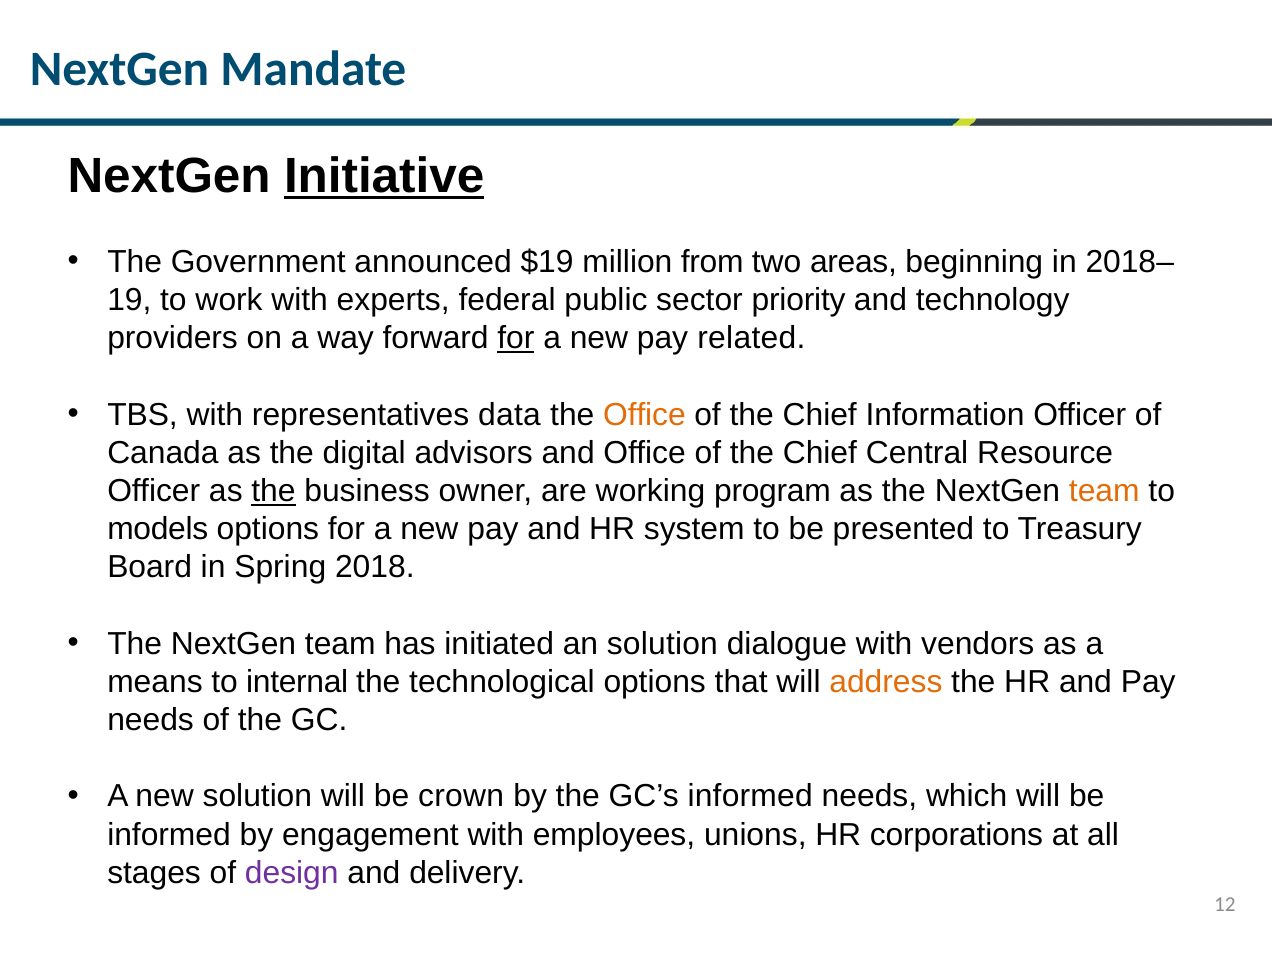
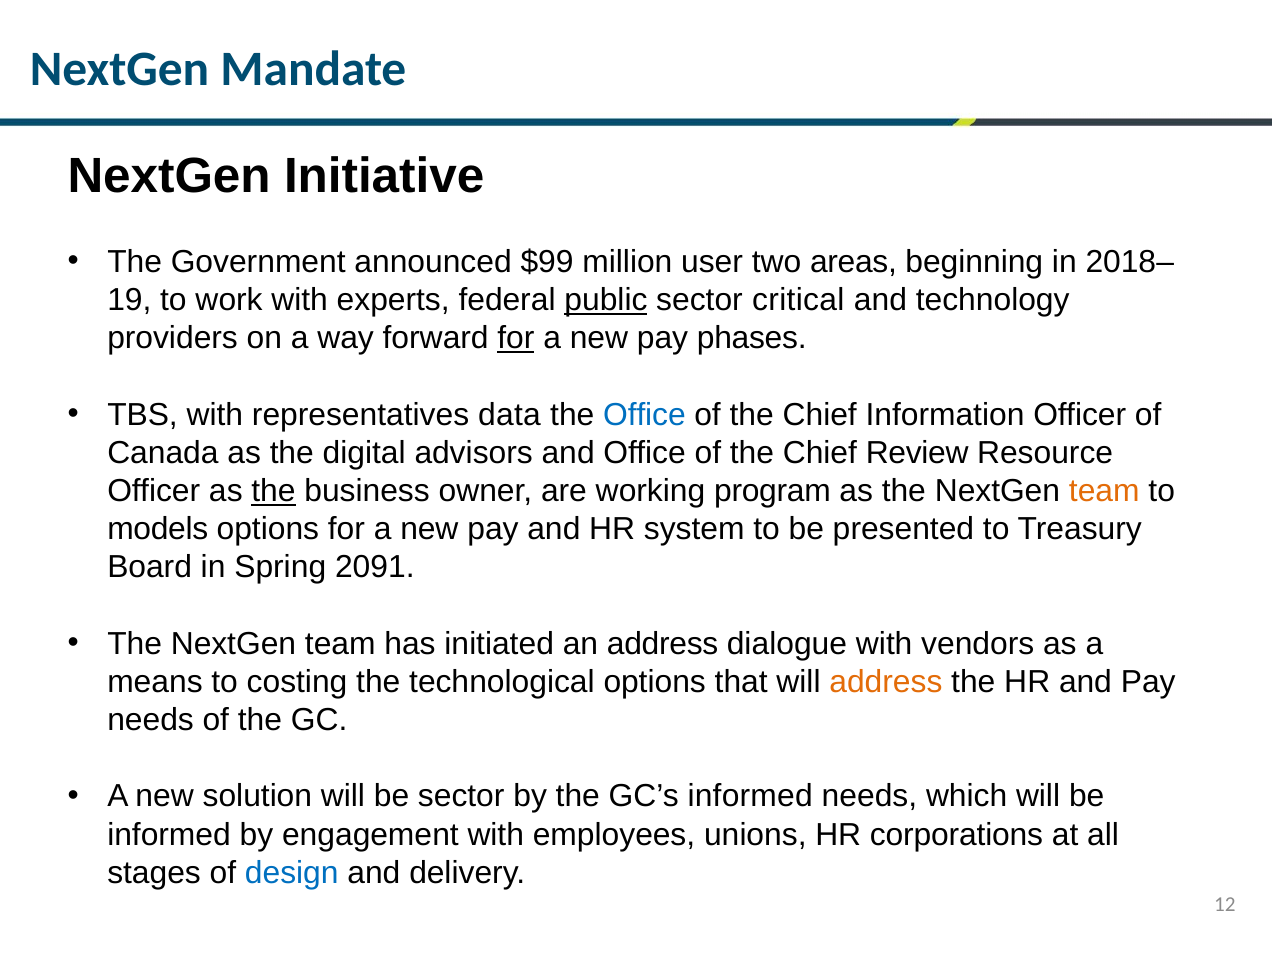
Initiative underline: present -> none
$19: $19 -> $99
from: from -> user
public underline: none -> present
priority: priority -> critical
related: related -> phases
Office at (644, 415) colour: orange -> blue
Central: Central -> Review
2018: 2018 -> 2091
an solution: solution -> address
internal: internal -> costing
be crown: crown -> sector
design colour: purple -> blue
